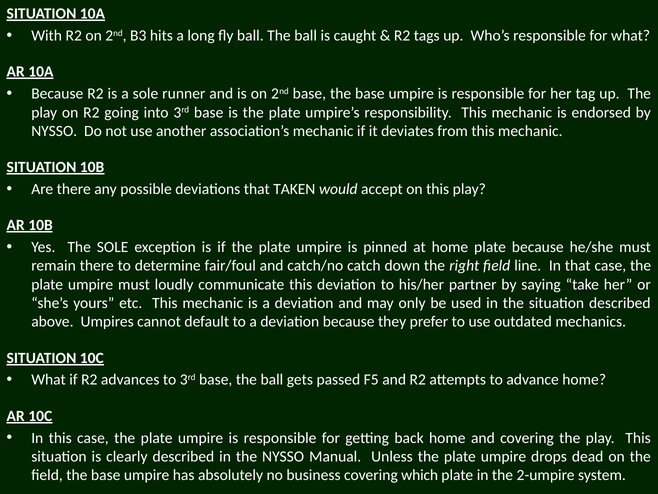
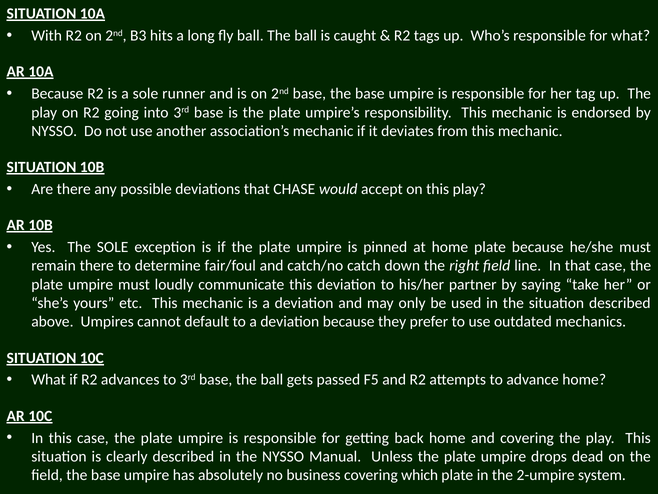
TAKEN: TAKEN -> CHASE
